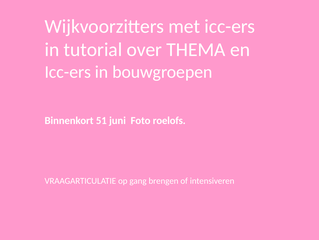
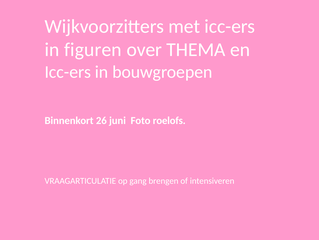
tutorial: tutorial -> figuren
51: 51 -> 26
